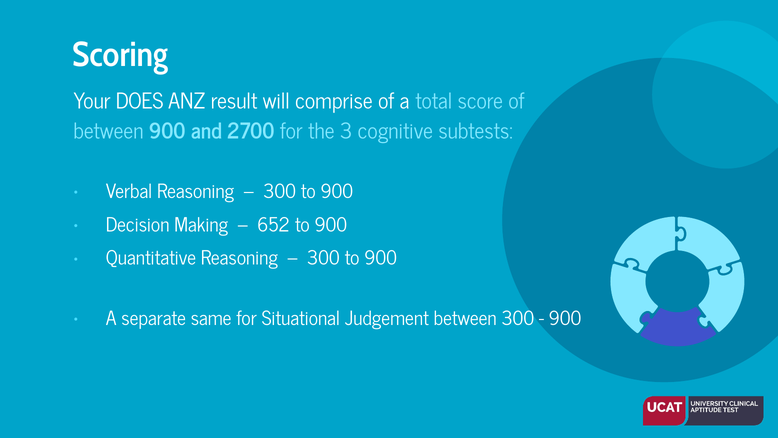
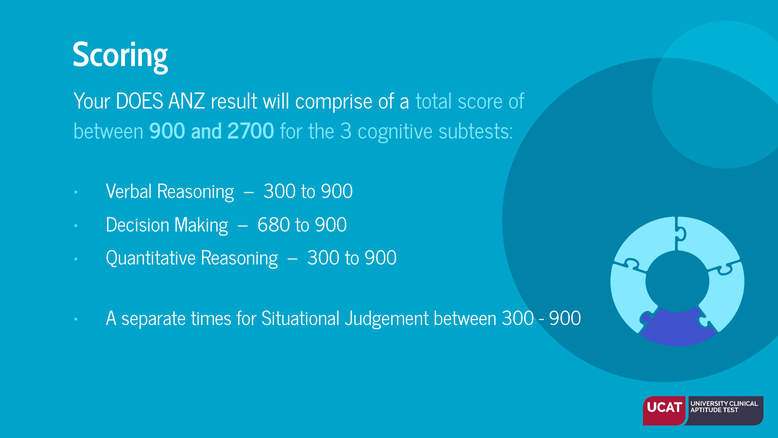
652: 652 -> 680
same: same -> times
